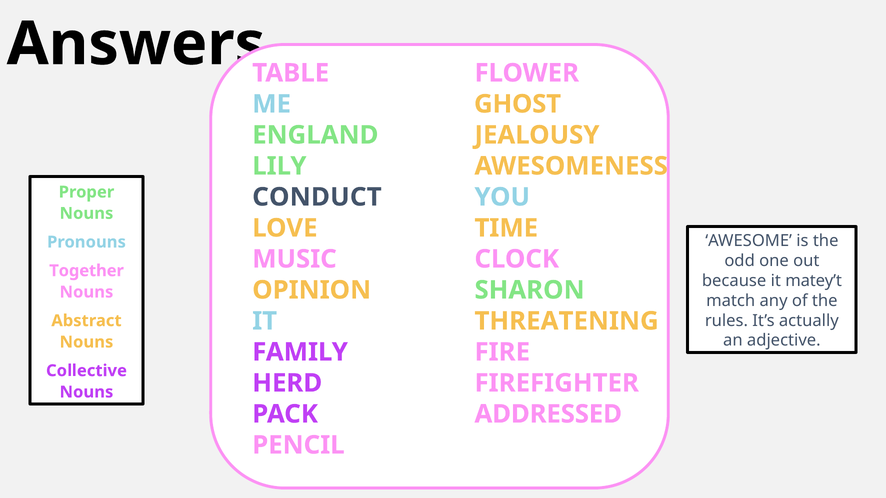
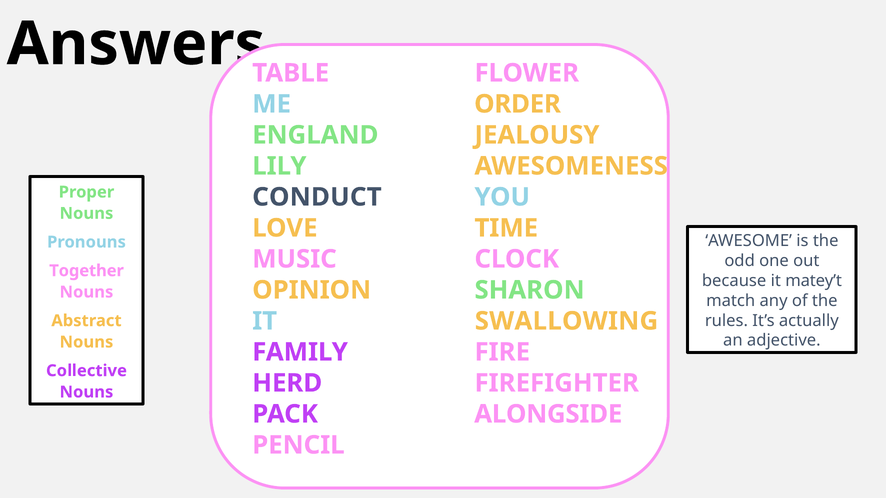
GHOST: GHOST -> ORDER
THREATENING: THREATENING -> SWALLOWING
ADDRESSED: ADDRESSED -> ALONGSIDE
